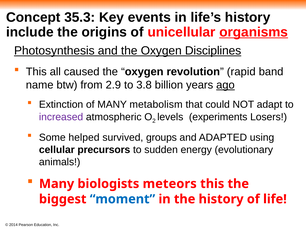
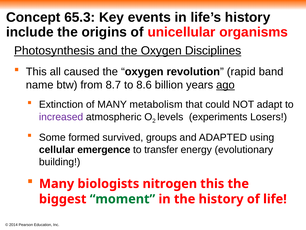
35.3: 35.3 -> 65.3
organisms underline: present -> none
2.9: 2.9 -> 8.7
3.8: 3.8 -> 8.6
helped: helped -> formed
precursors: precursors -> emergence
sudden: sudden -> transfer
animals: animals -> building
meteors: meteors -> nitrogen
moment colour: blue -> green
